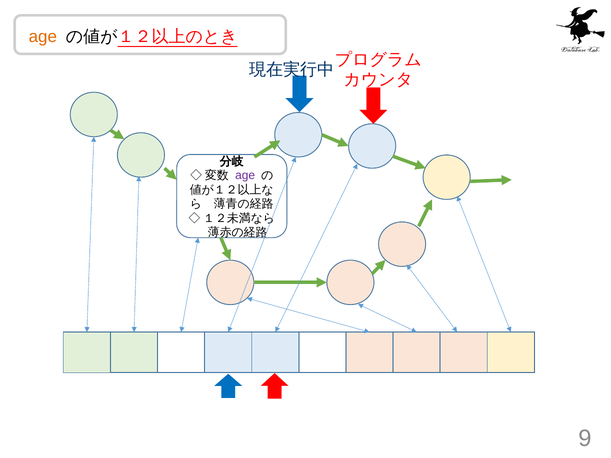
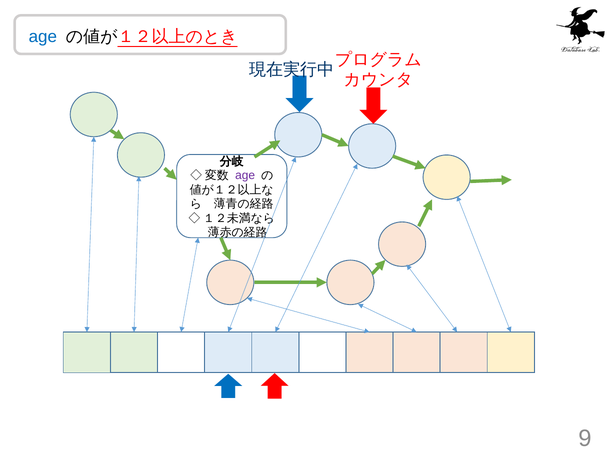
age at (43, 37) colour: orange -> blue
